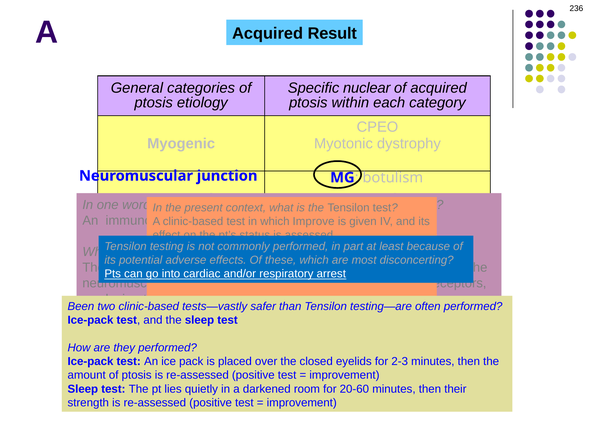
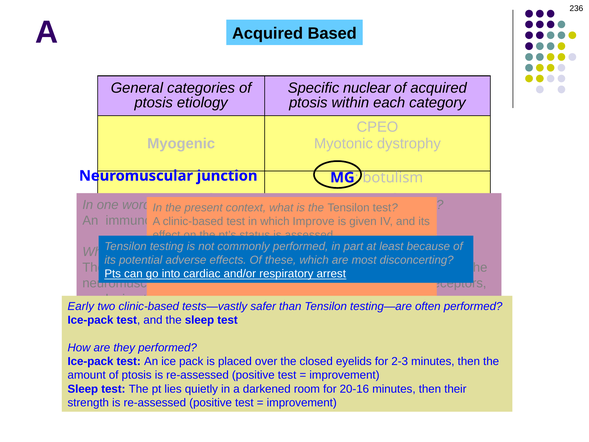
Acquired Result: Result -> Based
Been: Been -> Early
20-60: 20-60 -> 20-16
